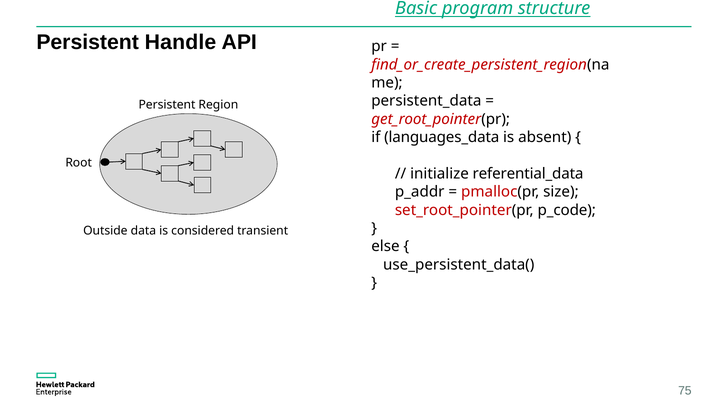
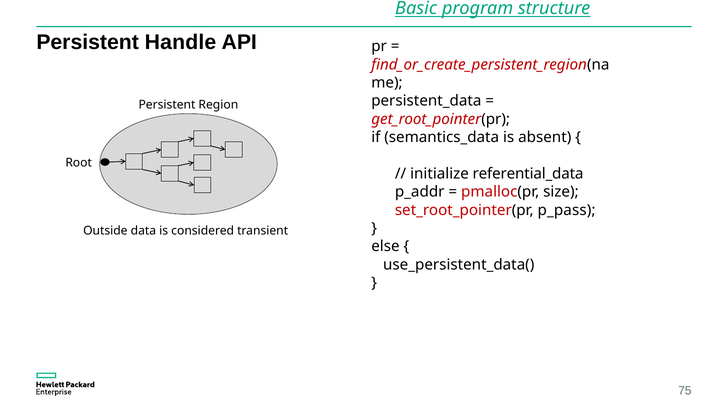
languages_data: languages_data -> semantics_data
p_code: p_code -> p_pass
